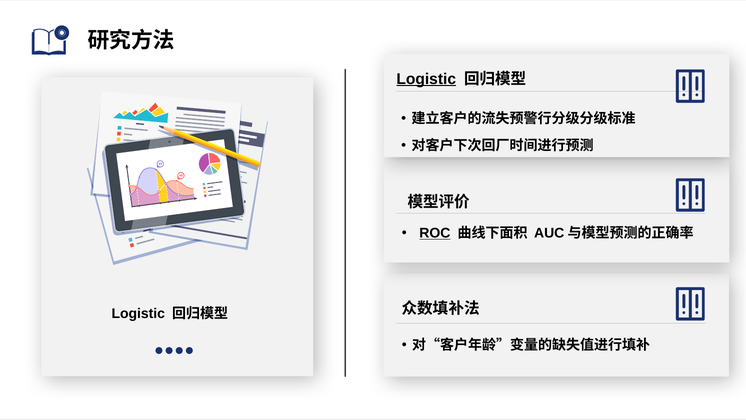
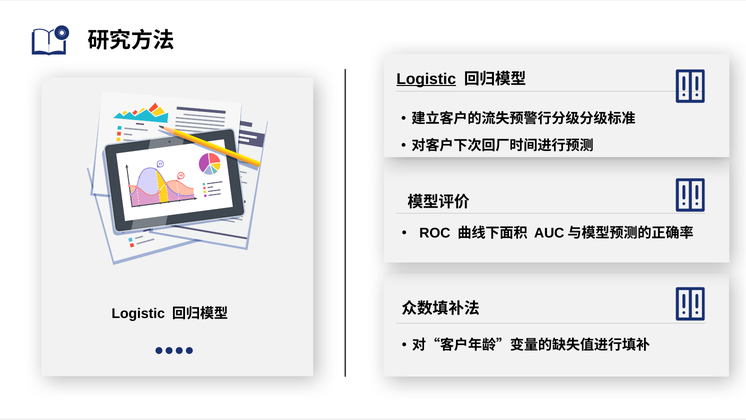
ROC underline: present -> none
